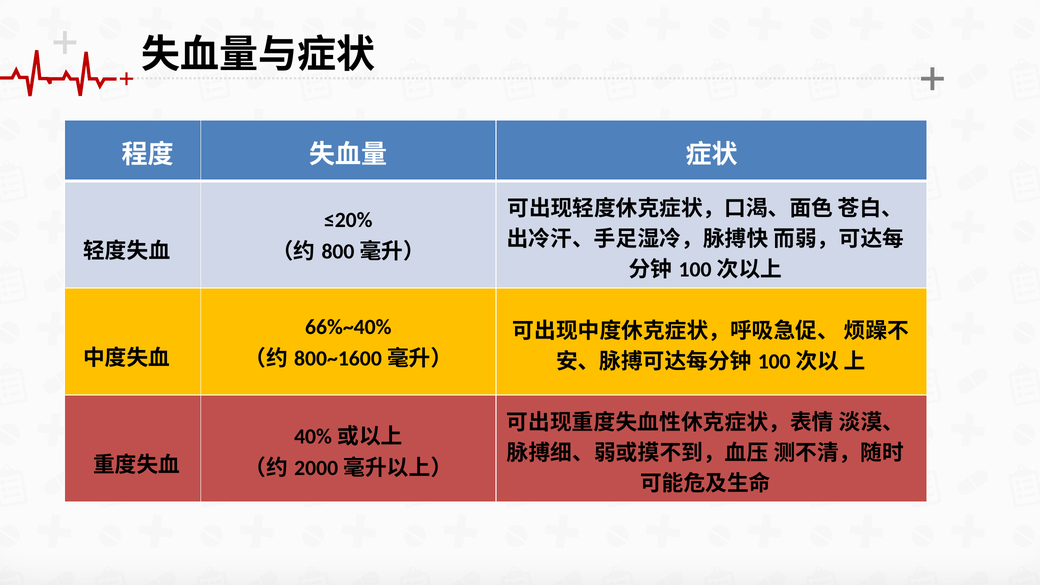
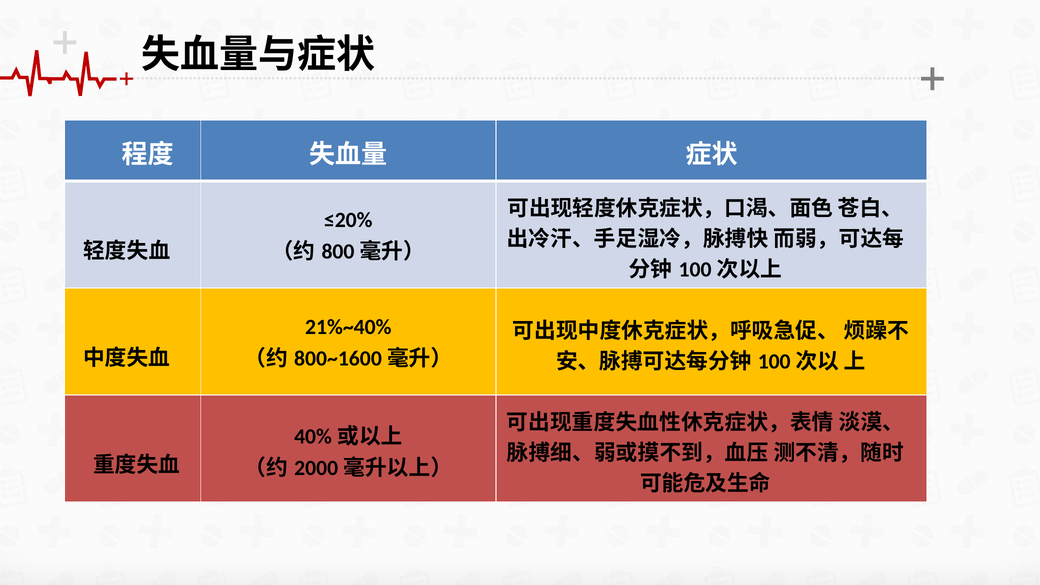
66%~40%: 66%~40% -> 21%~40%
